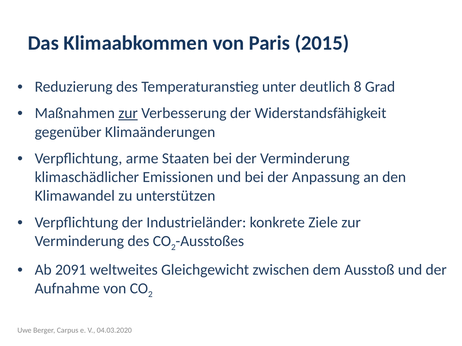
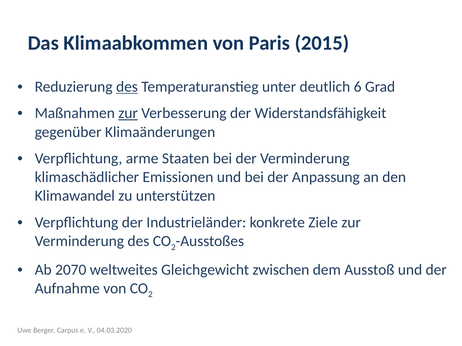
des at (127, 87) underline: none -> present
8: 8 -> 6
2091: 2091 -> 2070
